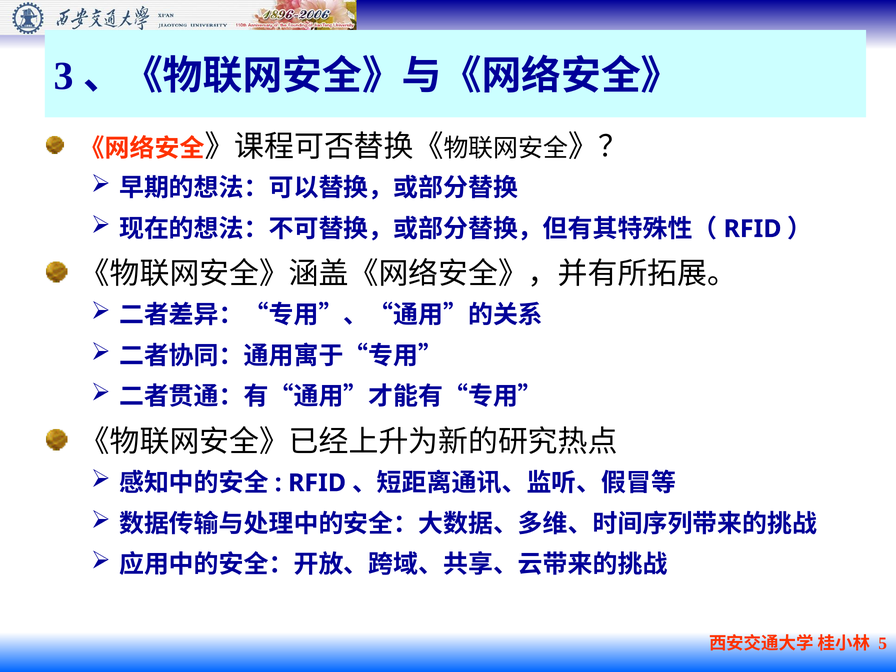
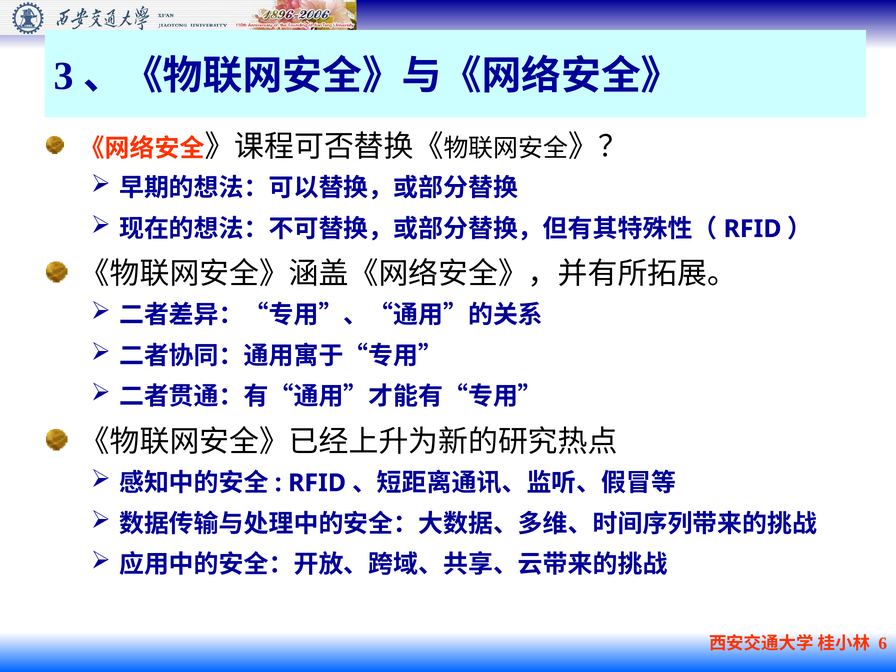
5: 5 -> 6
